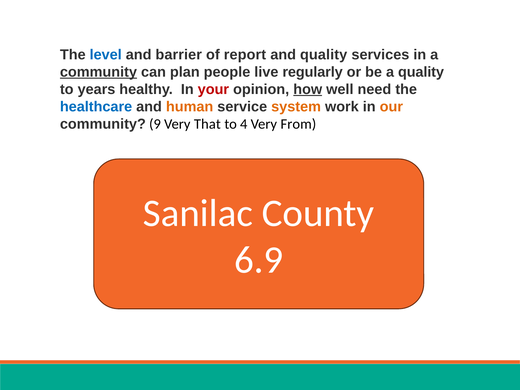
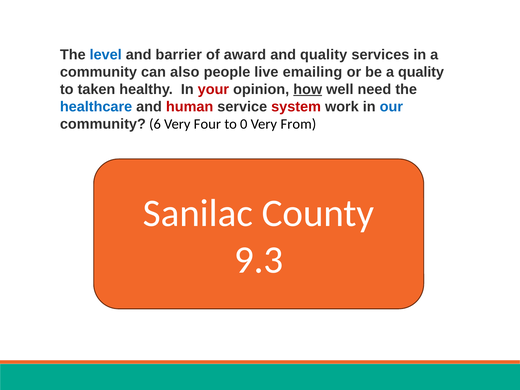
report: report -> award
community at (98, 72) underline: present -> none
plan: plan -> also
regularly: regularly -> emailing
years: years -> taken
human colour: orange -> red
system colour: orange -> red
our colour: orange -> blue
9: 9 -> 6
That: That -> Four
4: 4 -> 0
6.9: 6.9 -> 9.3
